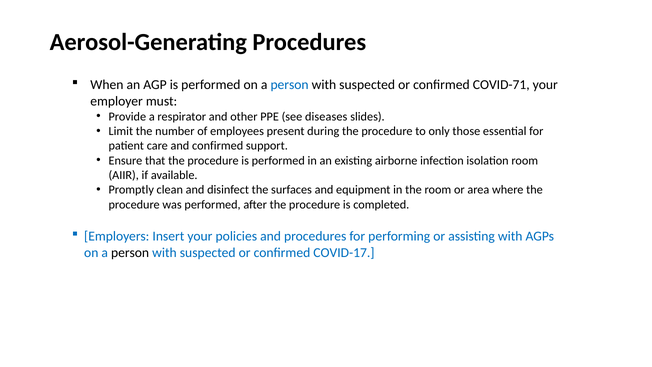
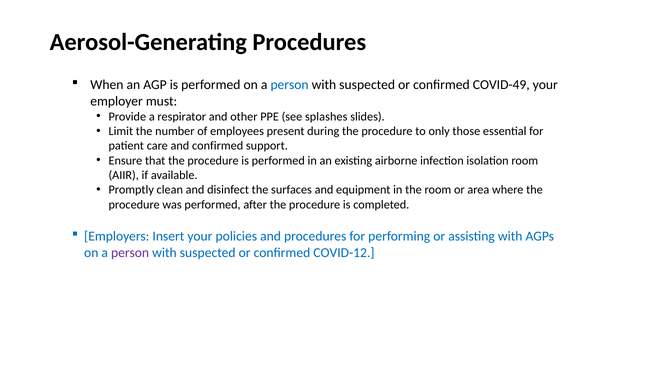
COVID-71: COVID-71 -> COVID-49
diseases: diseases -> splashes
person at (130, 253) colour: black -> purple
COVID-17: COVID-17 -> COVID-12
